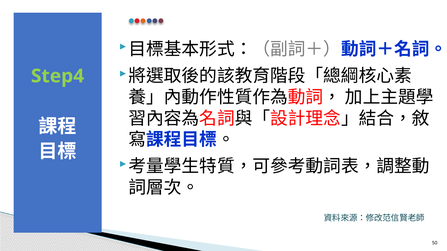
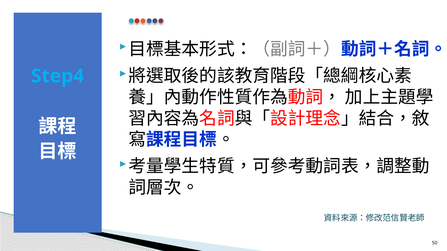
Step4 colour: light green -> light blue
